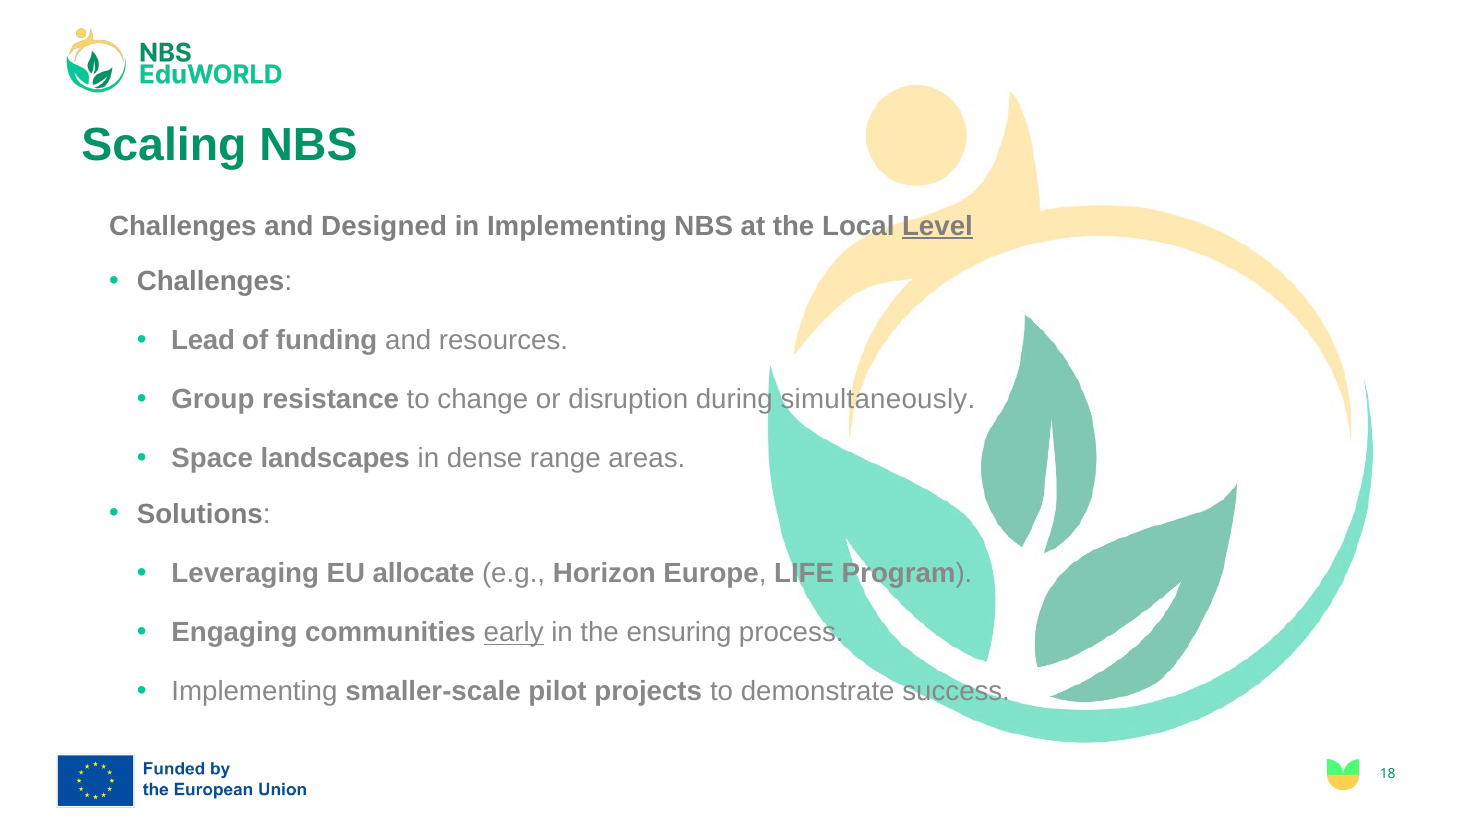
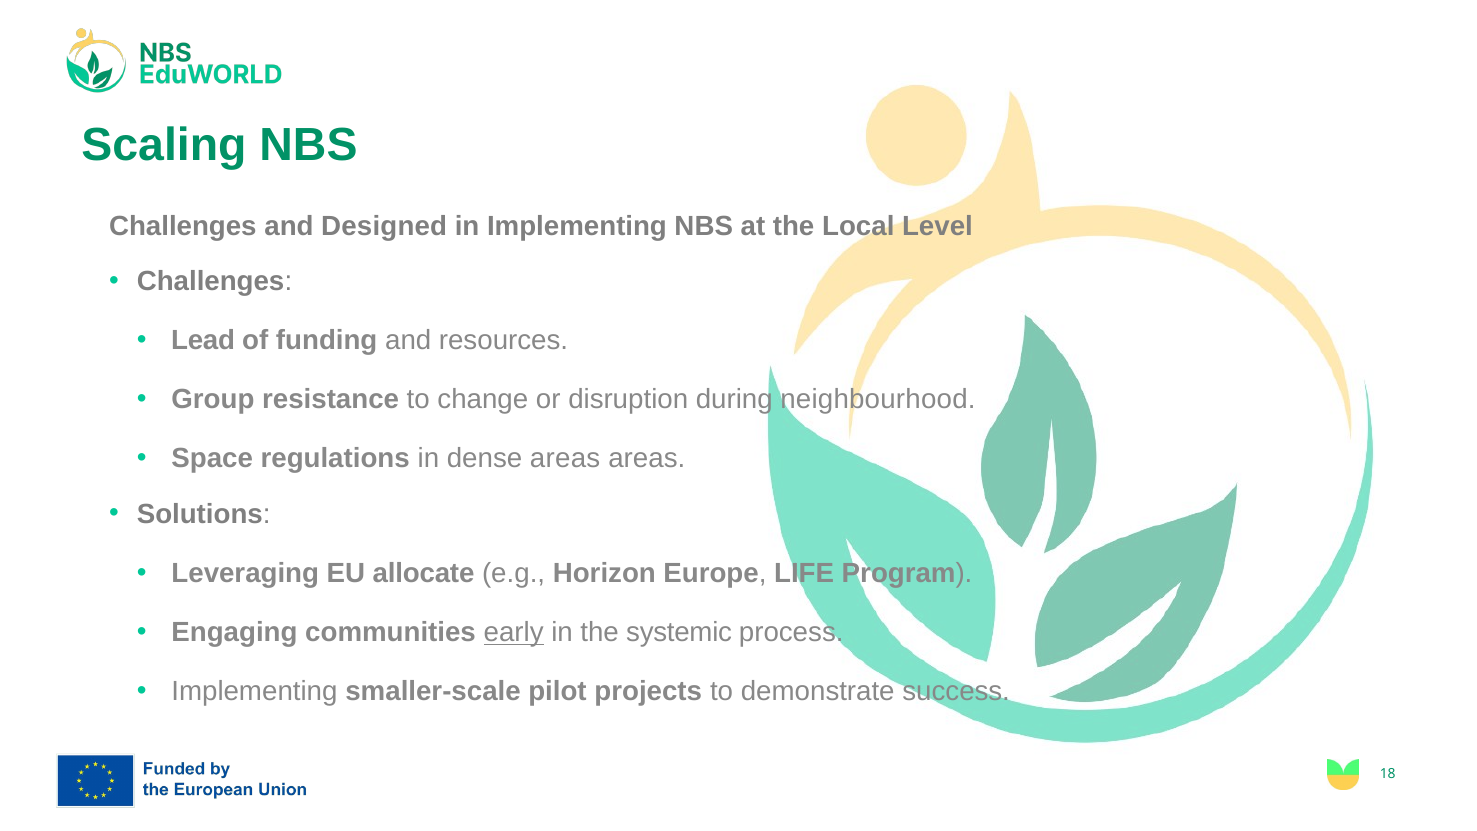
Level underline: present -> none
simultaneously: simultaneously -> neighbourhood
landscapes: landscapes -> regulations
dense range: range -> areas
ensuring: ensuring -> systemic
